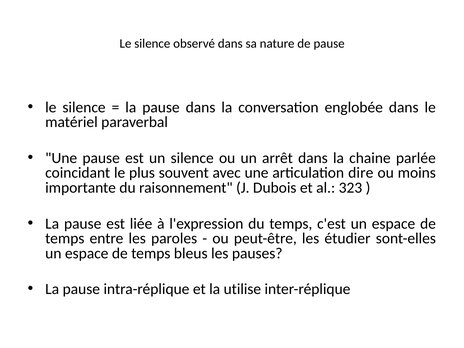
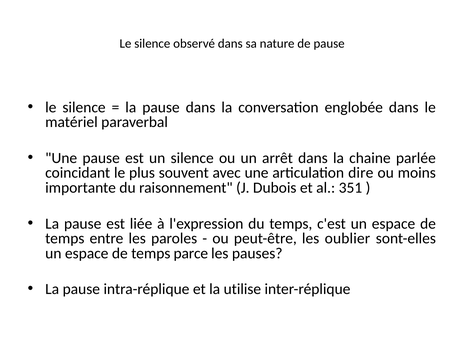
323: 323 -> 351
étudier: étudier -> oublier
bleus: bleus -> parce
